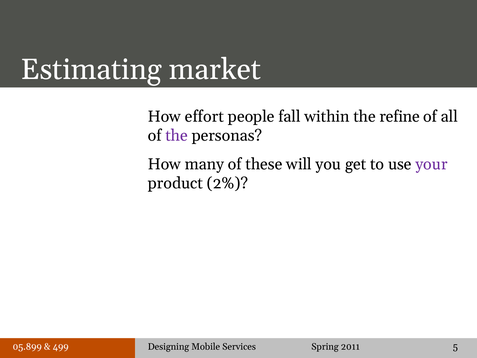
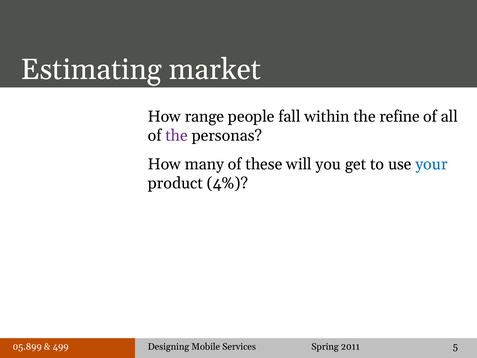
effort: effort -> range
your colour: purple -> blue
2%: 2% -> 4%
